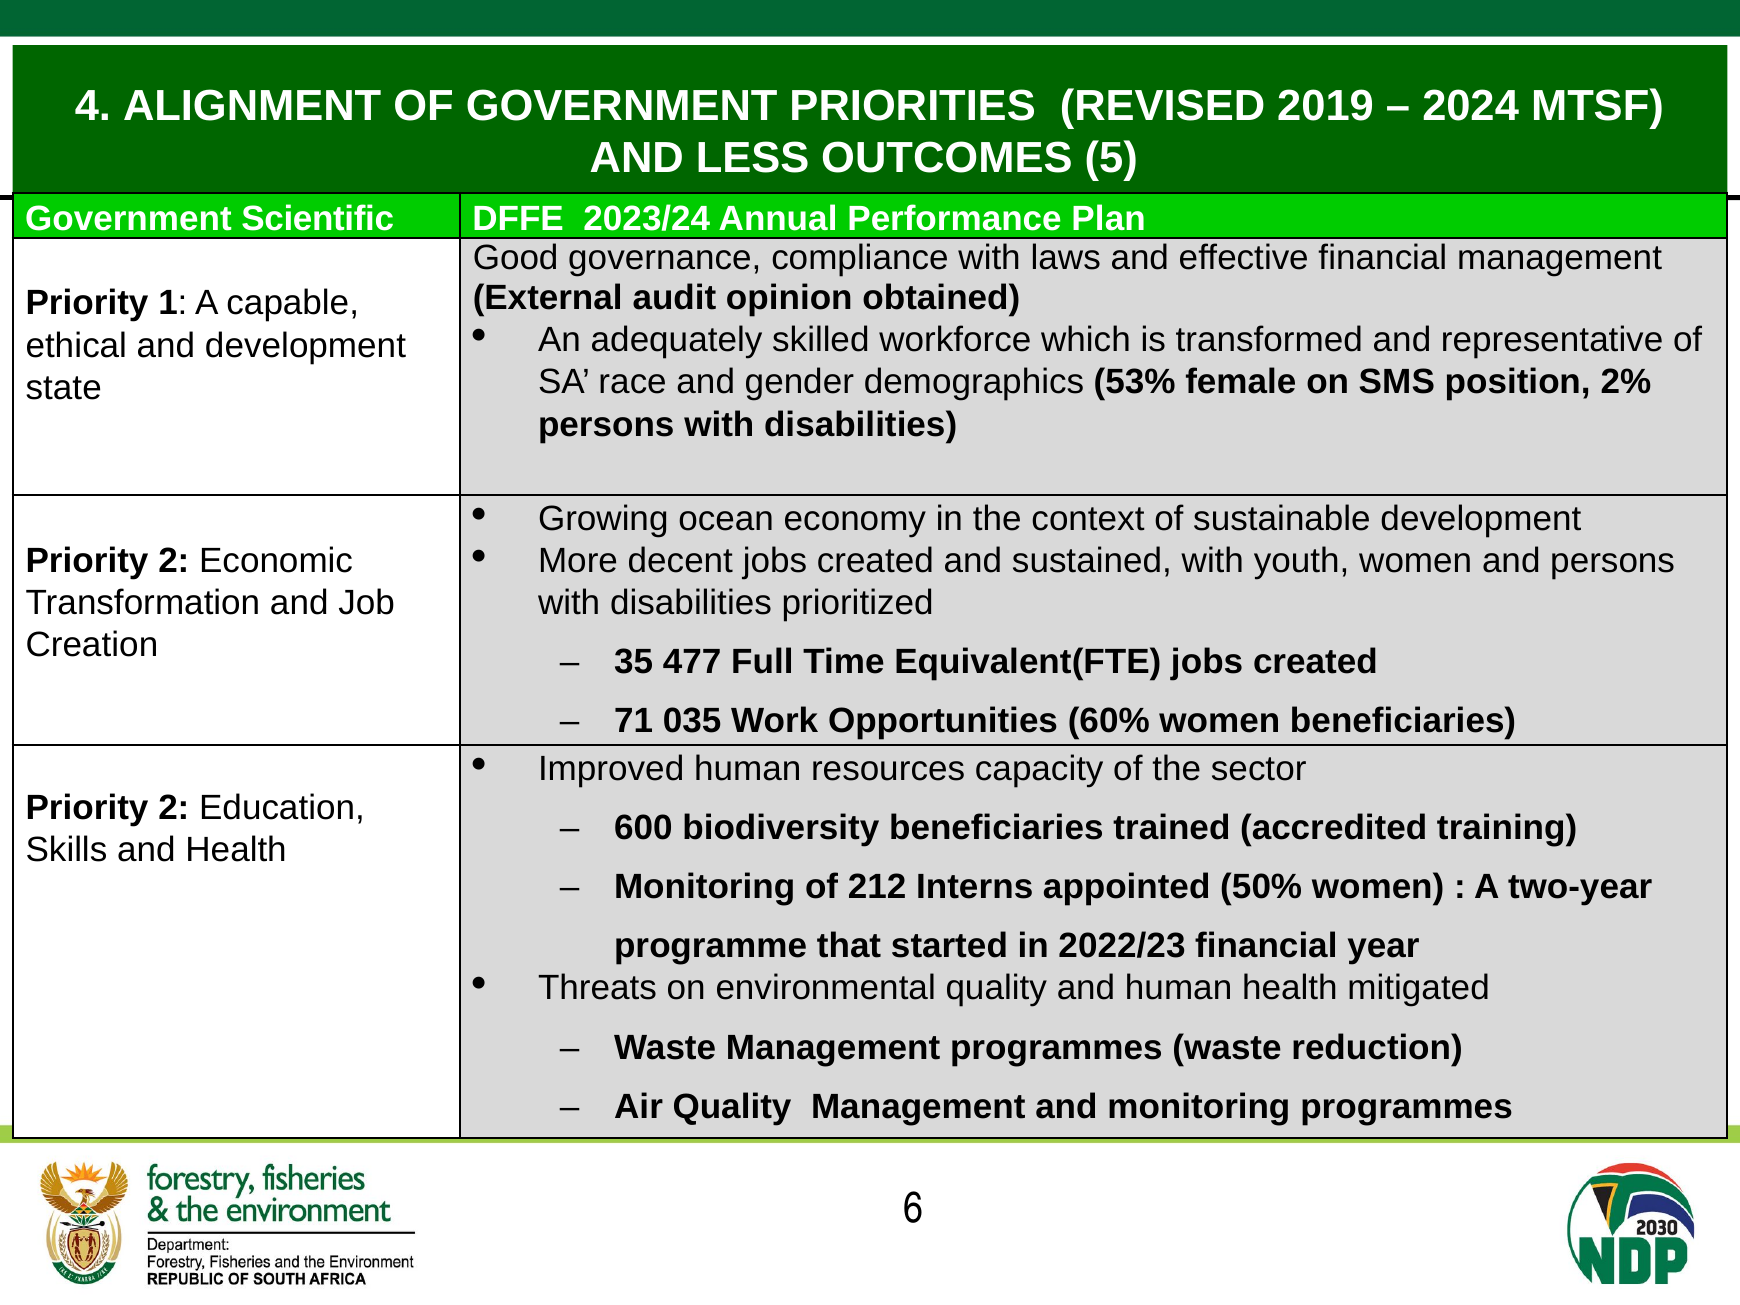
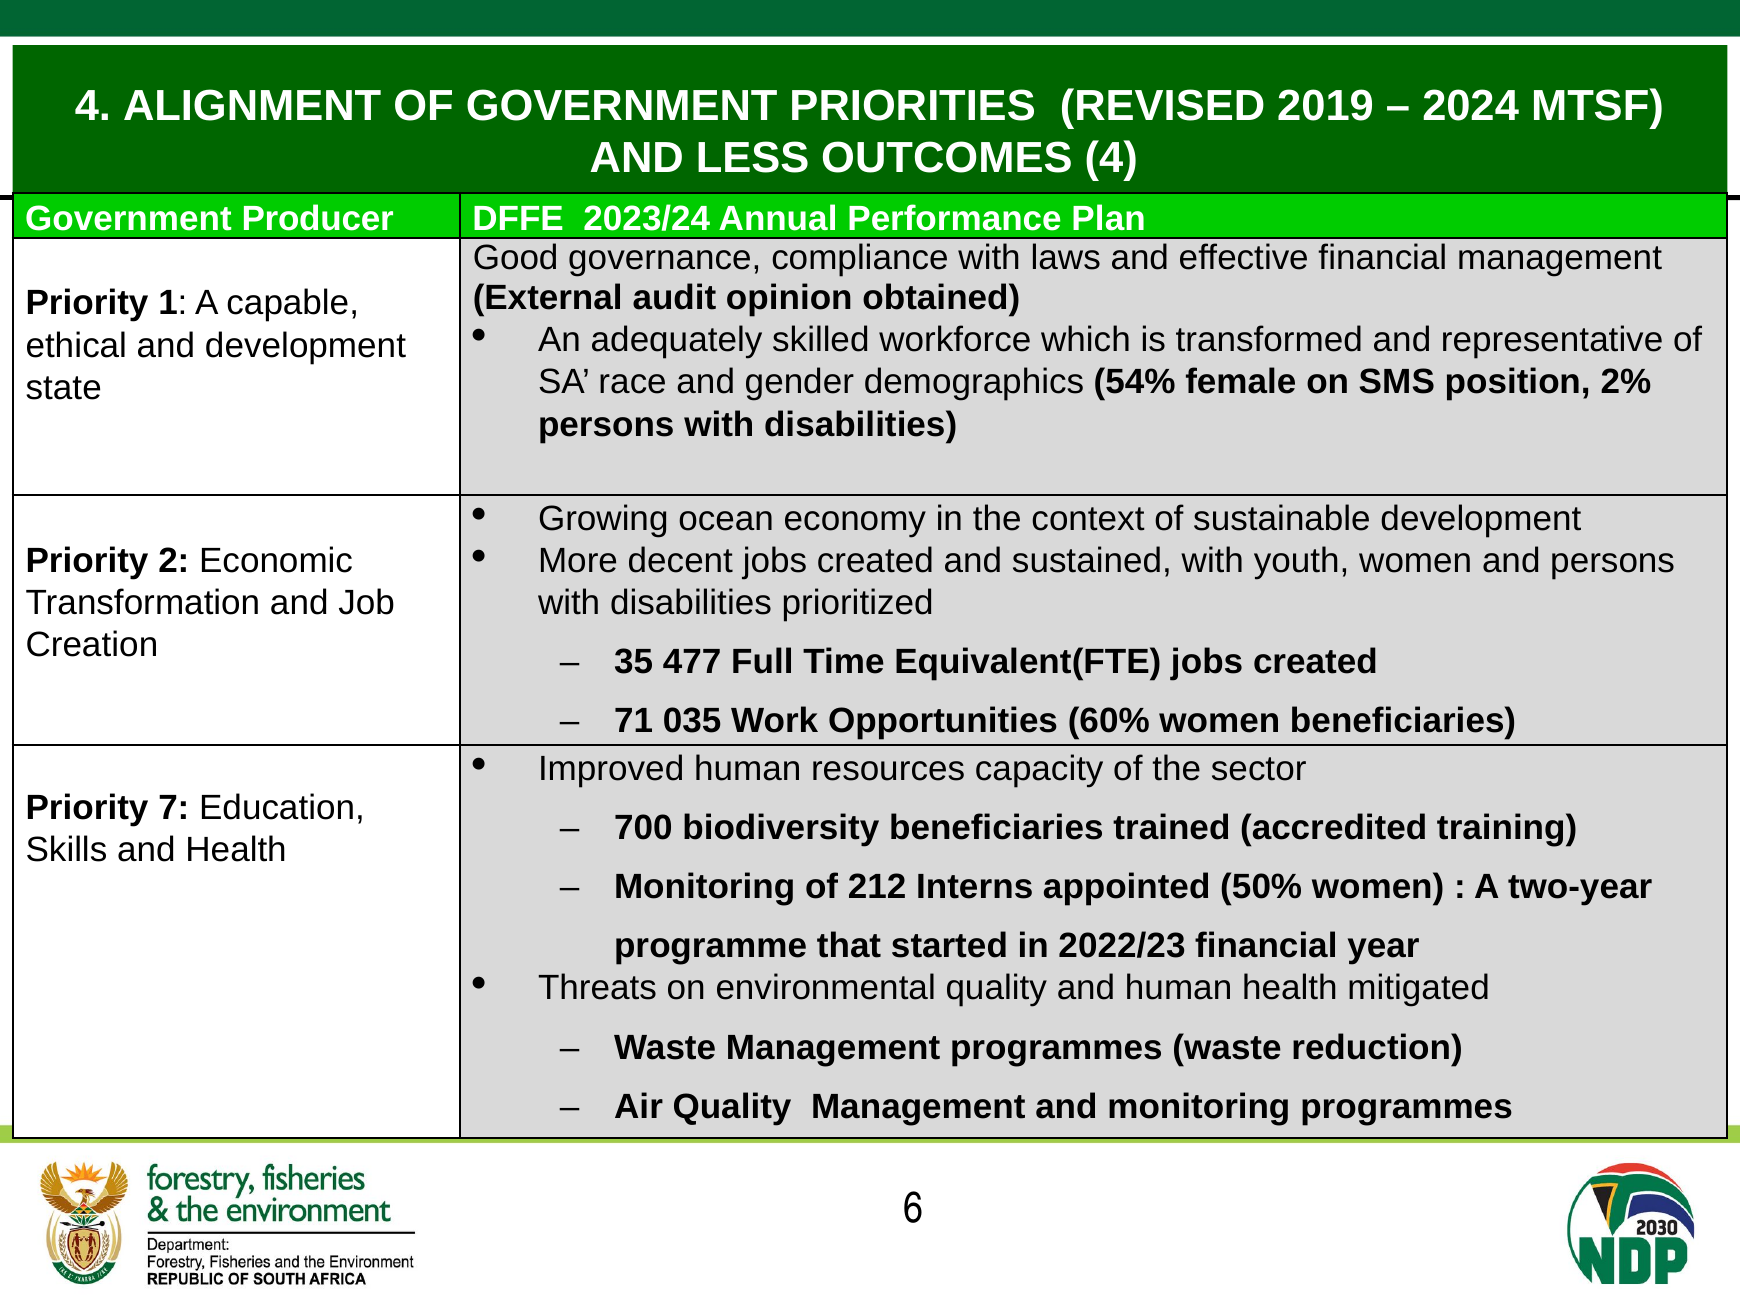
OUTCOMES 5: 5 -> 4
Scientific: Scientific -> Producer
53%: 53% -> 54%
2 at (174, 808): 2 -> 7
600: 600 -> 700
